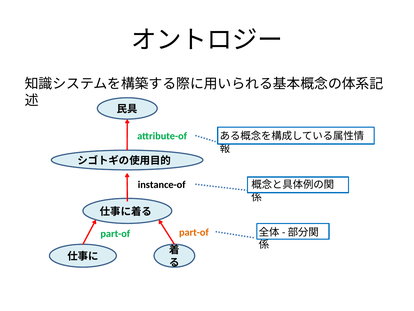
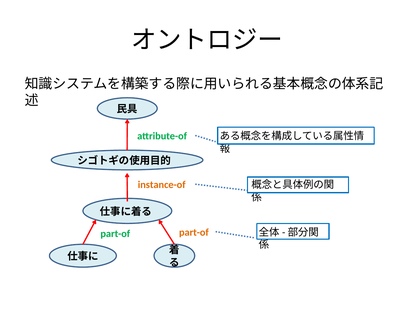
instance-of colour: black -> orange
